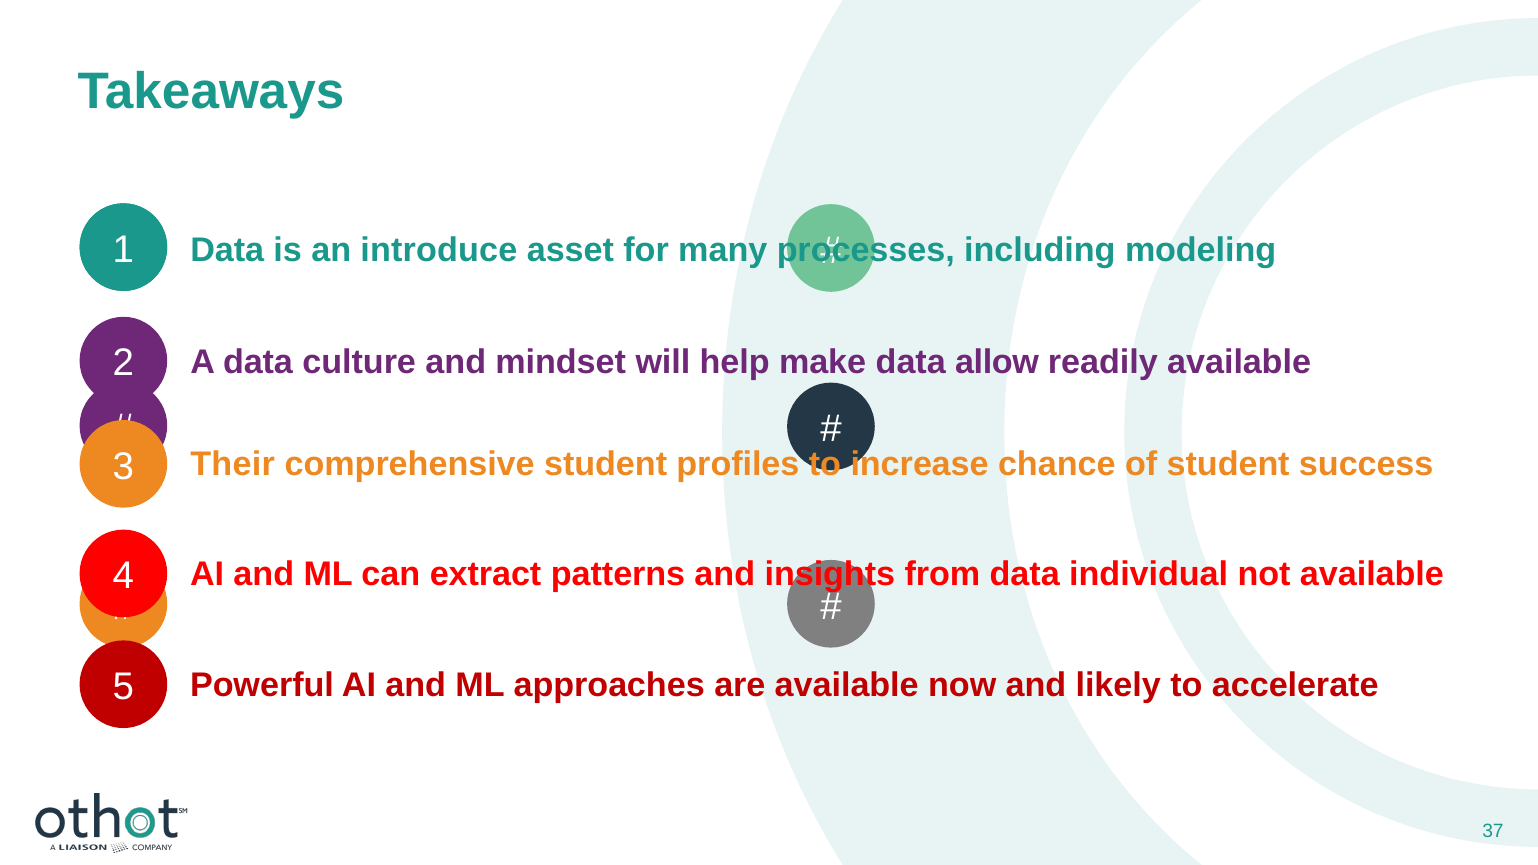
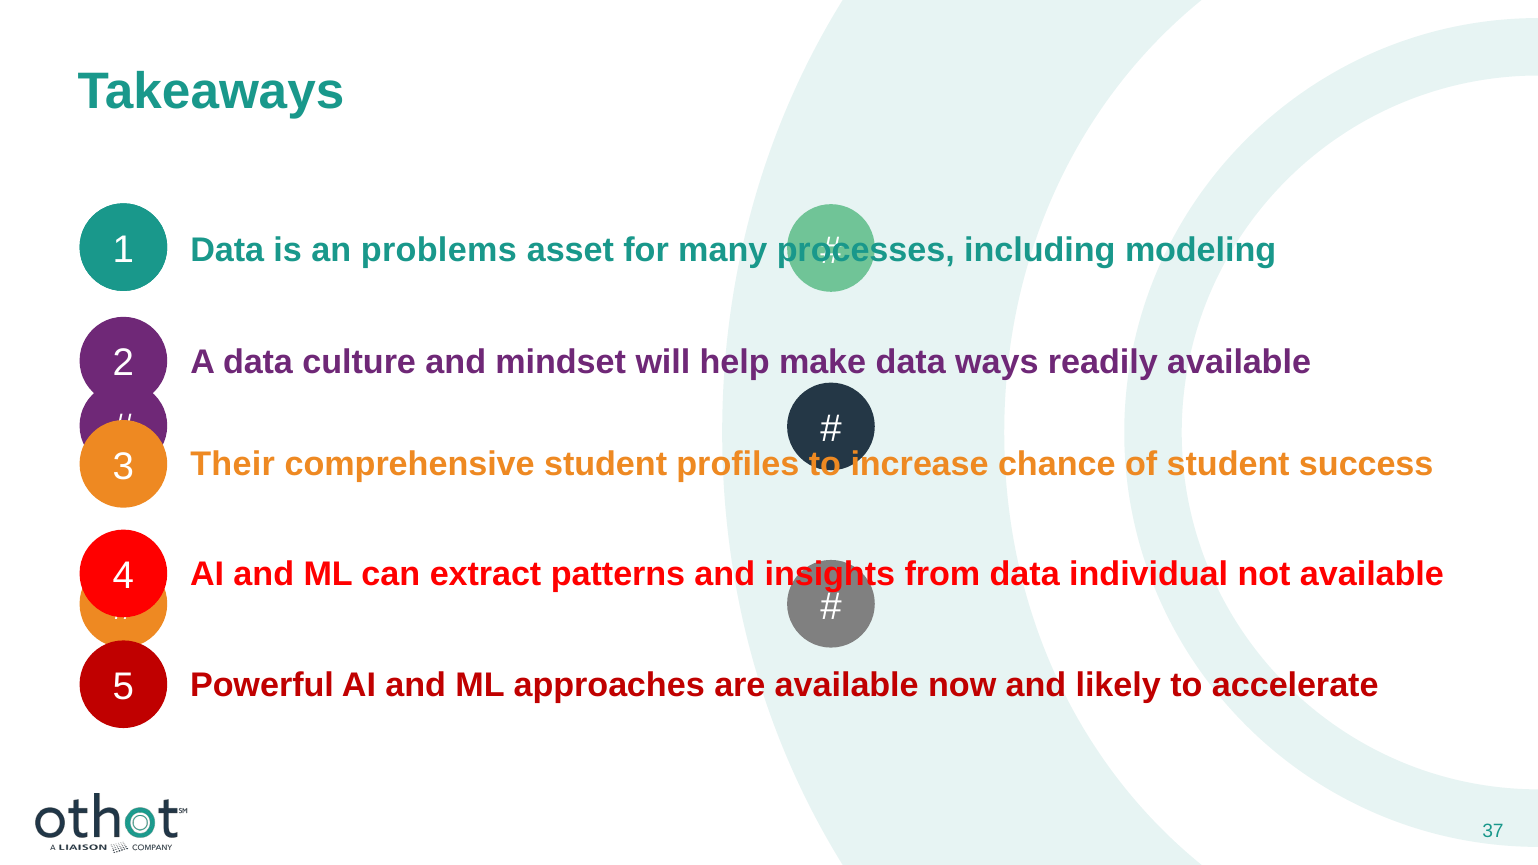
introduce: introduce -> problems
allow: allow -> ways
